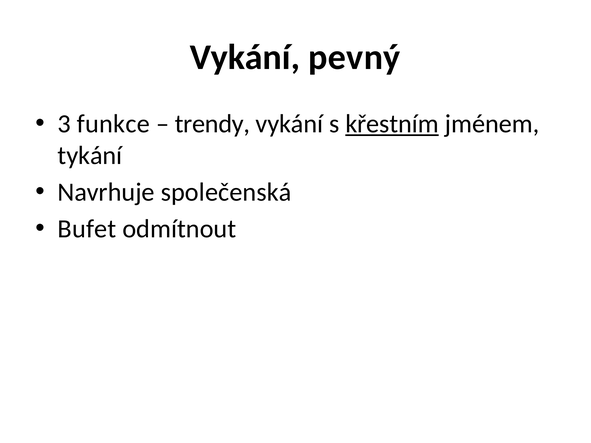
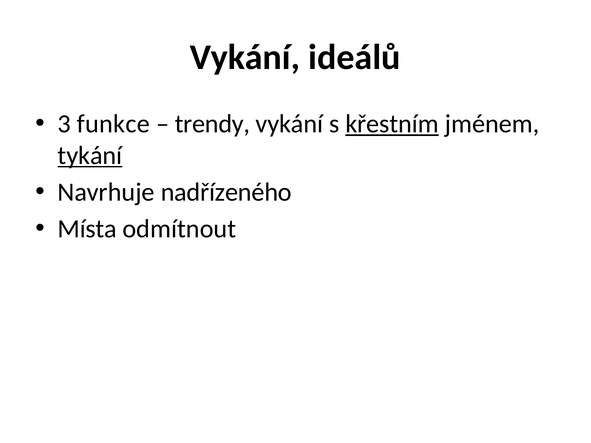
pevný: pevný -> ideálů
tykání underline: none -> present
společenská: společenská -> nadřízeného
Bufet: Bufet -> Místa
